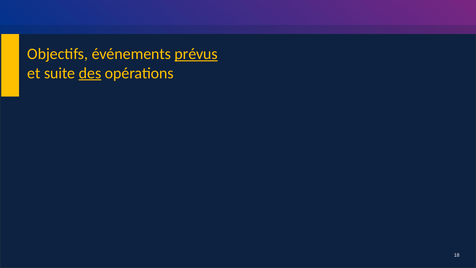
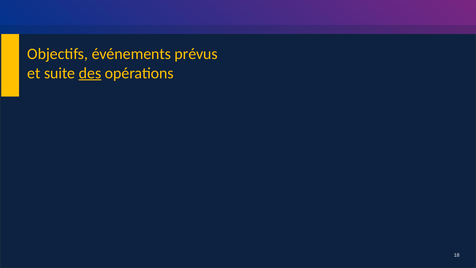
prévus underline: present -> none
